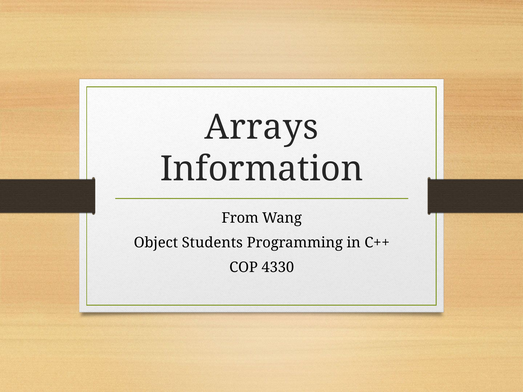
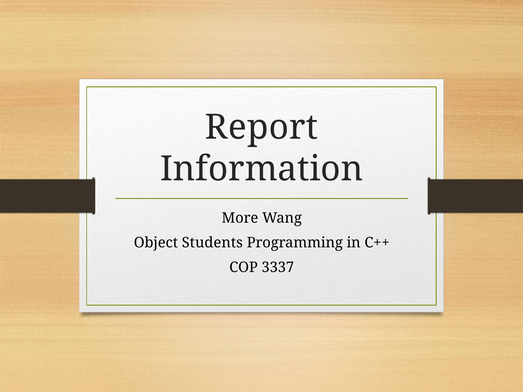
Arrays: Arrays -> Report
From: From -> More
4330: 4330 -> 3337
